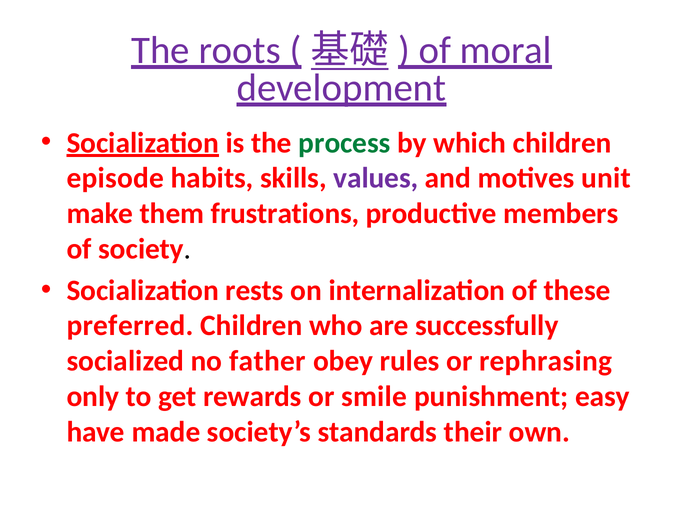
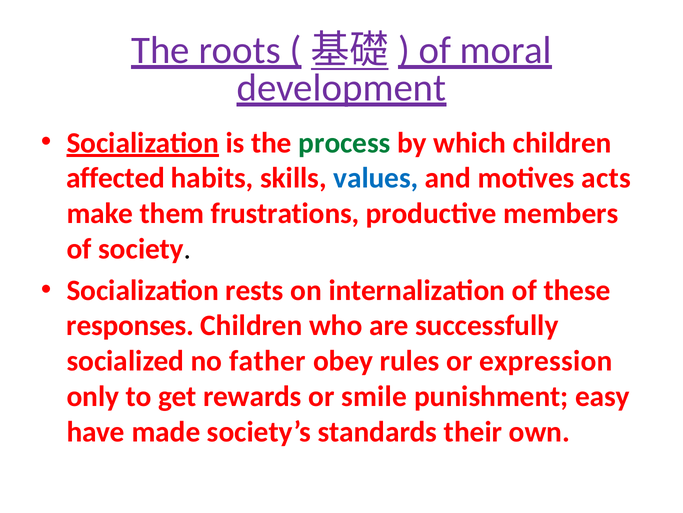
episode: episode -> affected
values colour: purple -> blue
unit: unit -> acts
preferred: preferred -> responses
rephrasing: rephrasing -> expression
